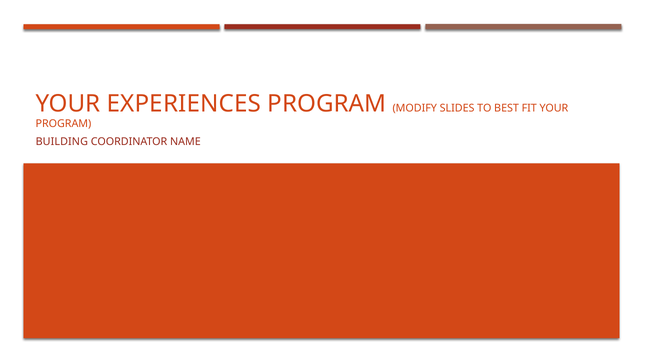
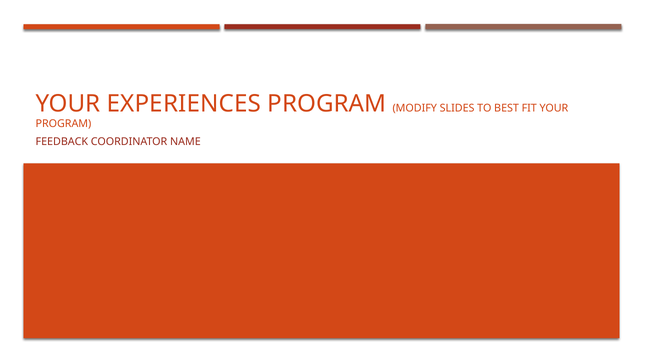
BUILDING: BUILDING -> FEEDBACK
